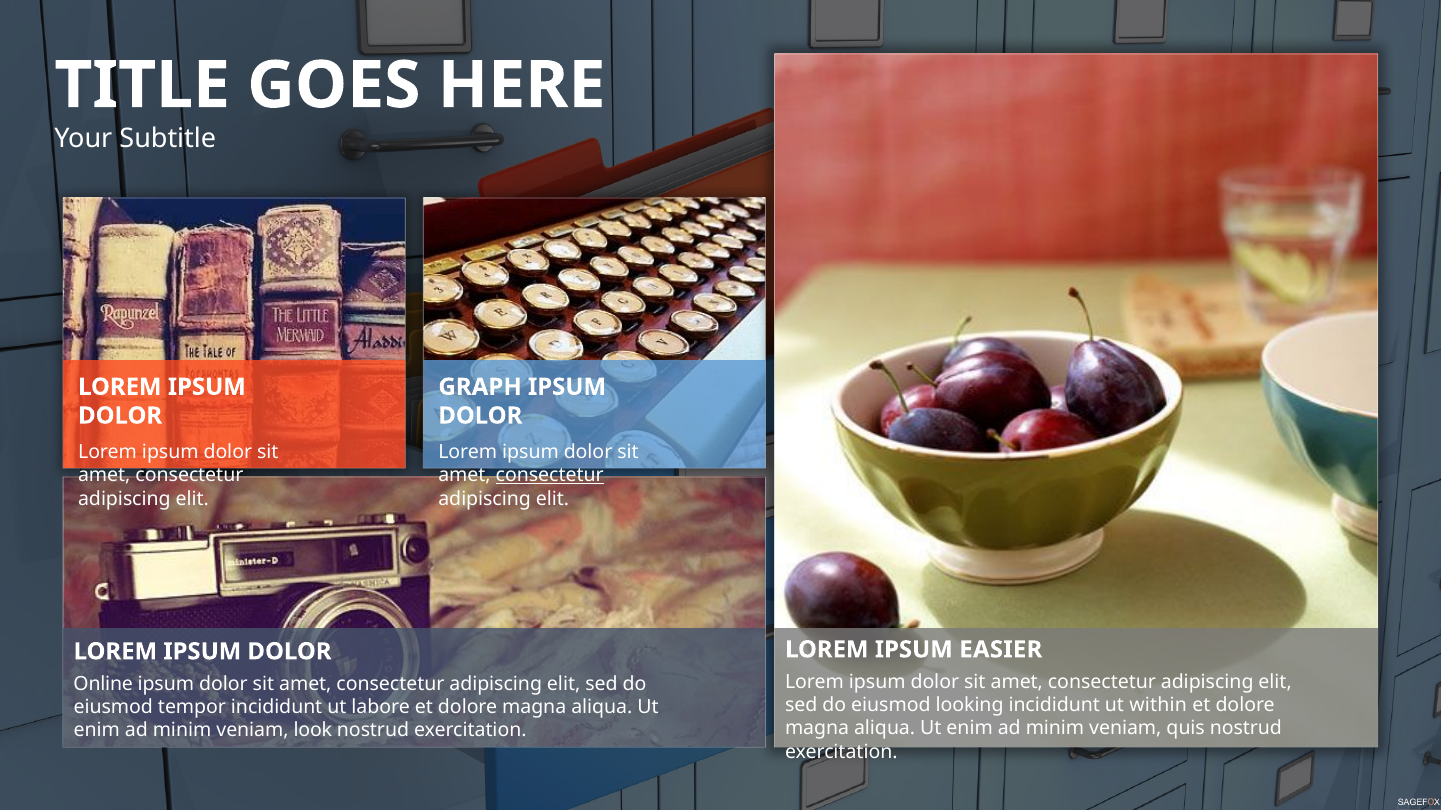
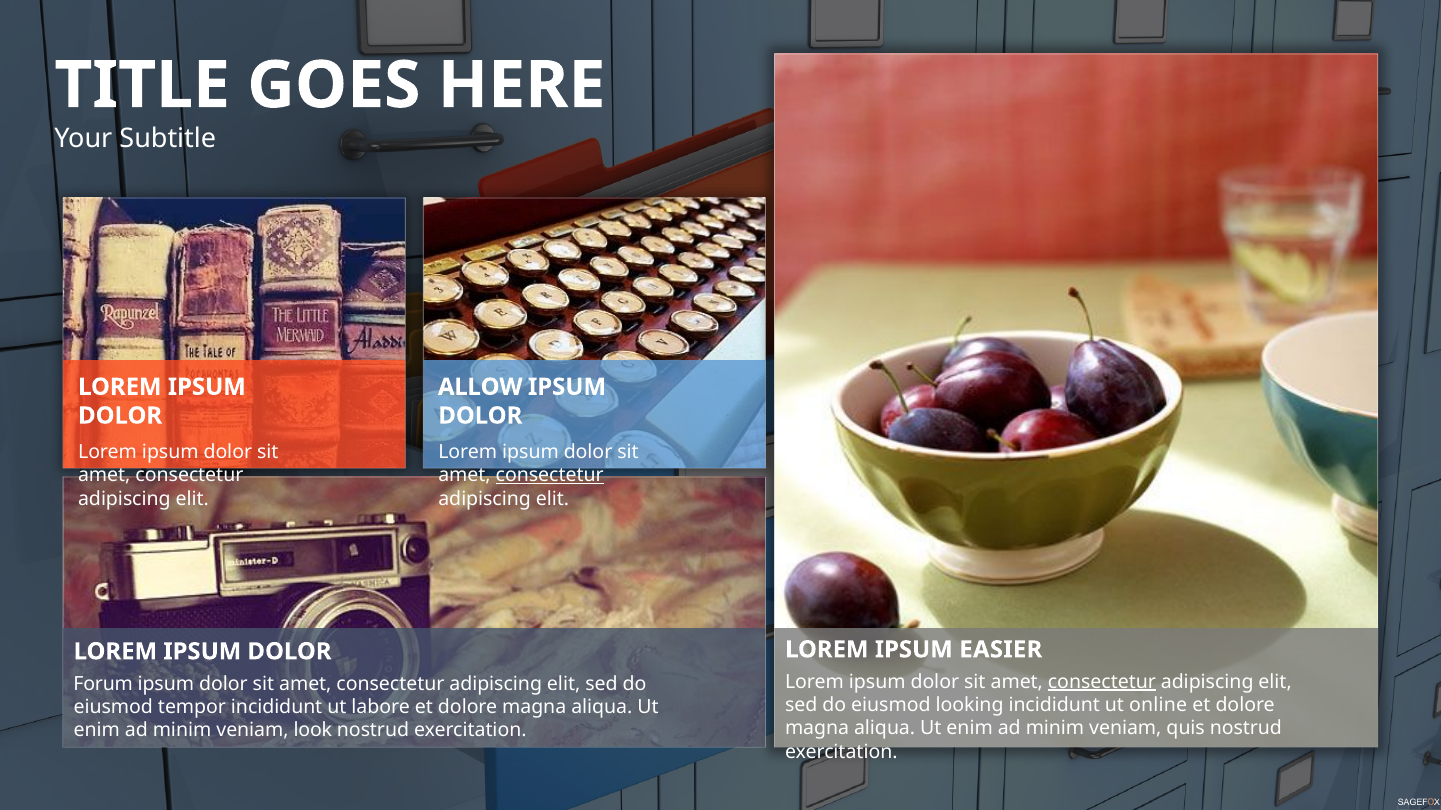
GRAPH: GRAPH -> ALLOW
consectetur at (1102, 682) underline: none -> present
Online: Online -> Forum
within: within -> online
